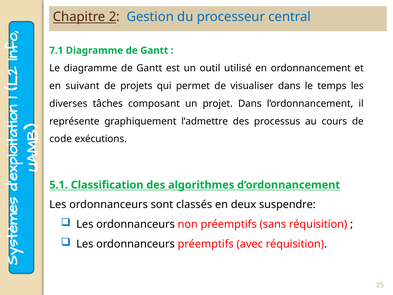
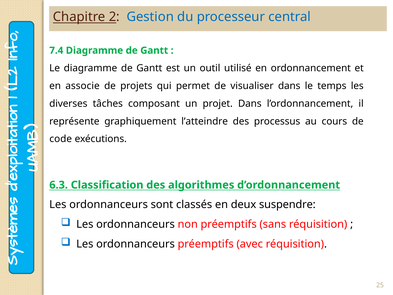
7.1: 7.1 -> 7.4
suivant: suivant -> associe
l’admettre: l’admettre -> l’atteindre
5.1: 5.1 -> 6.3
